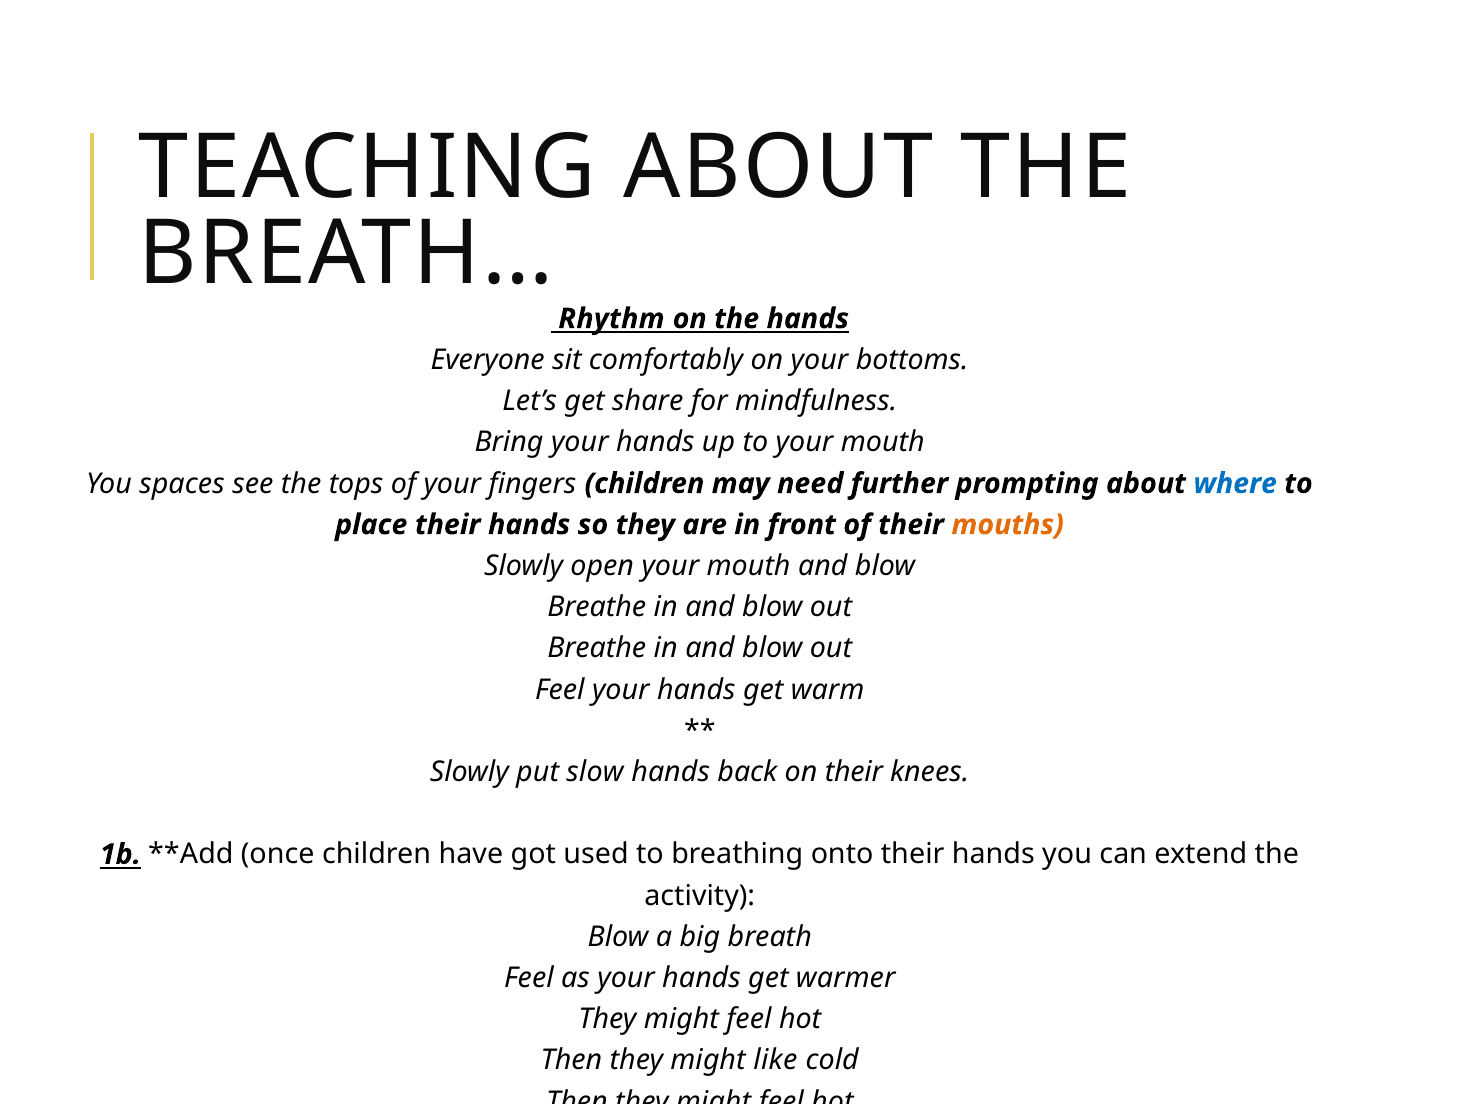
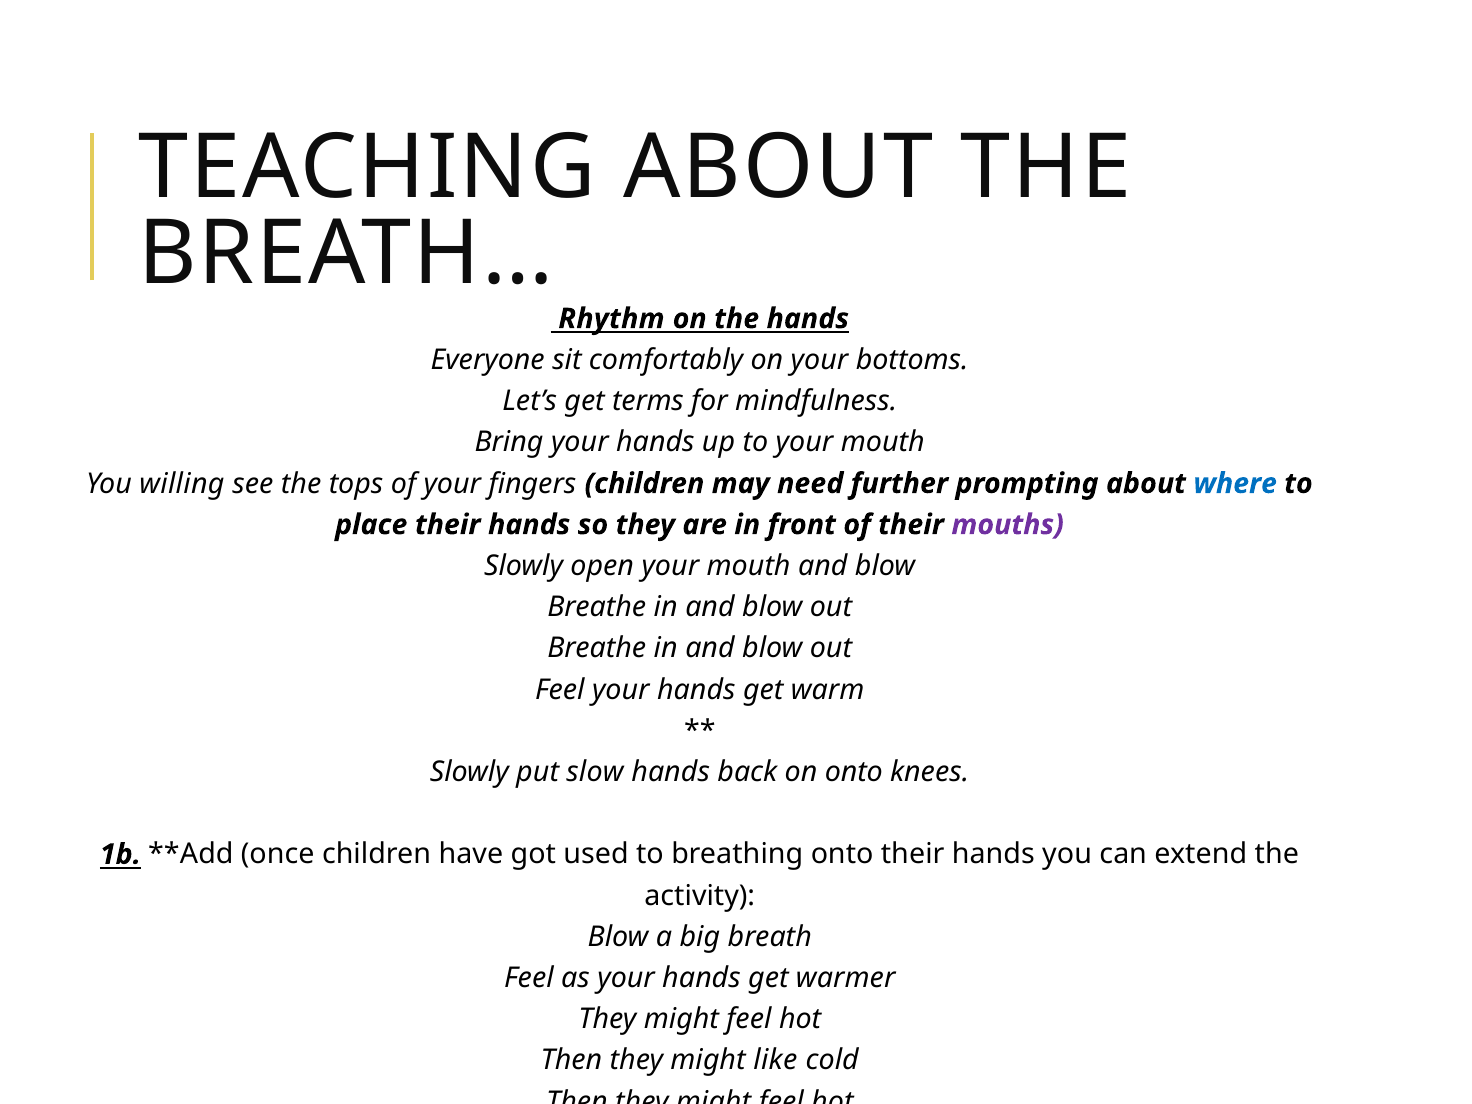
share: share -> terms
spaces: spaces -> willing
mouths colour: orange -> purple
on their: their -> onto
